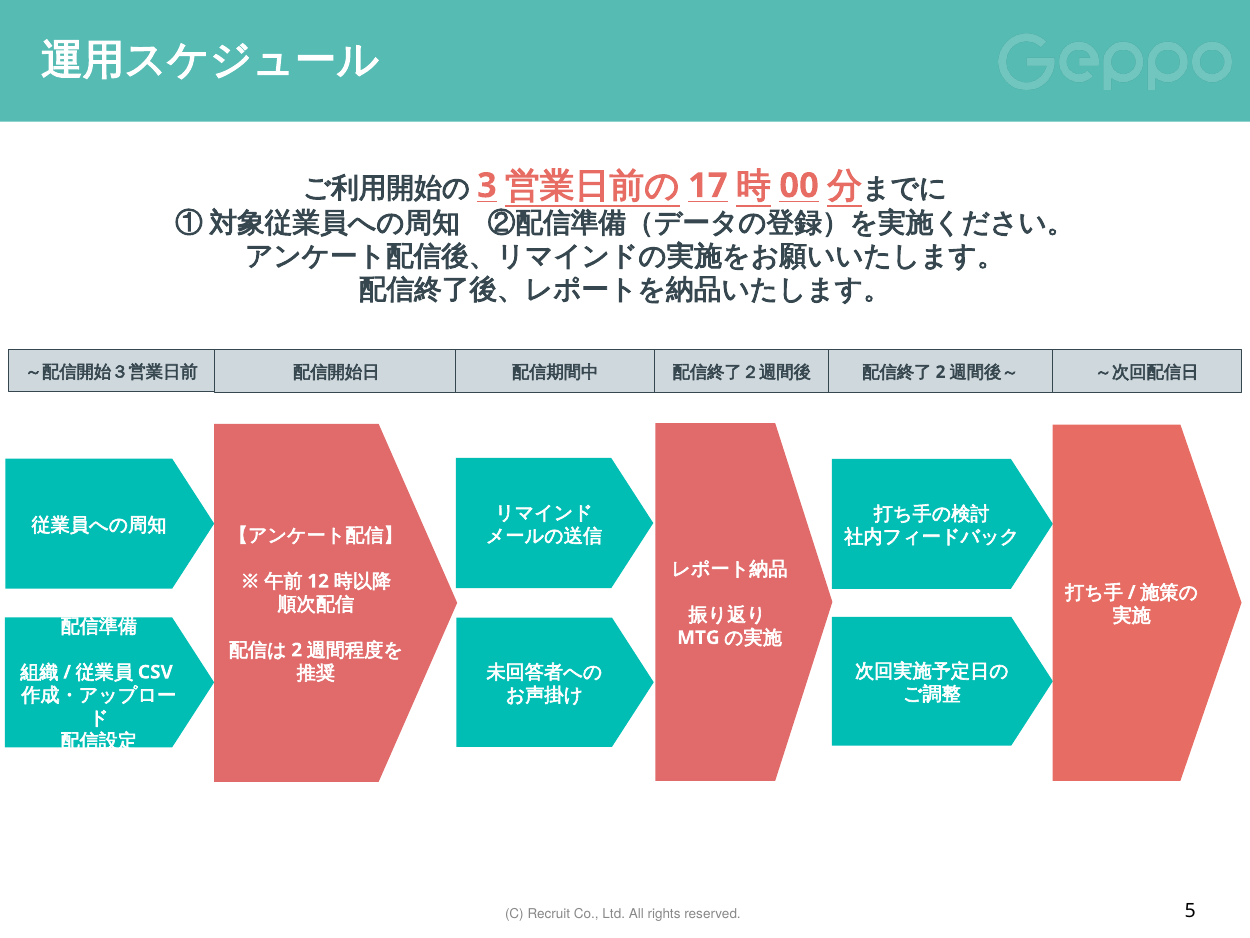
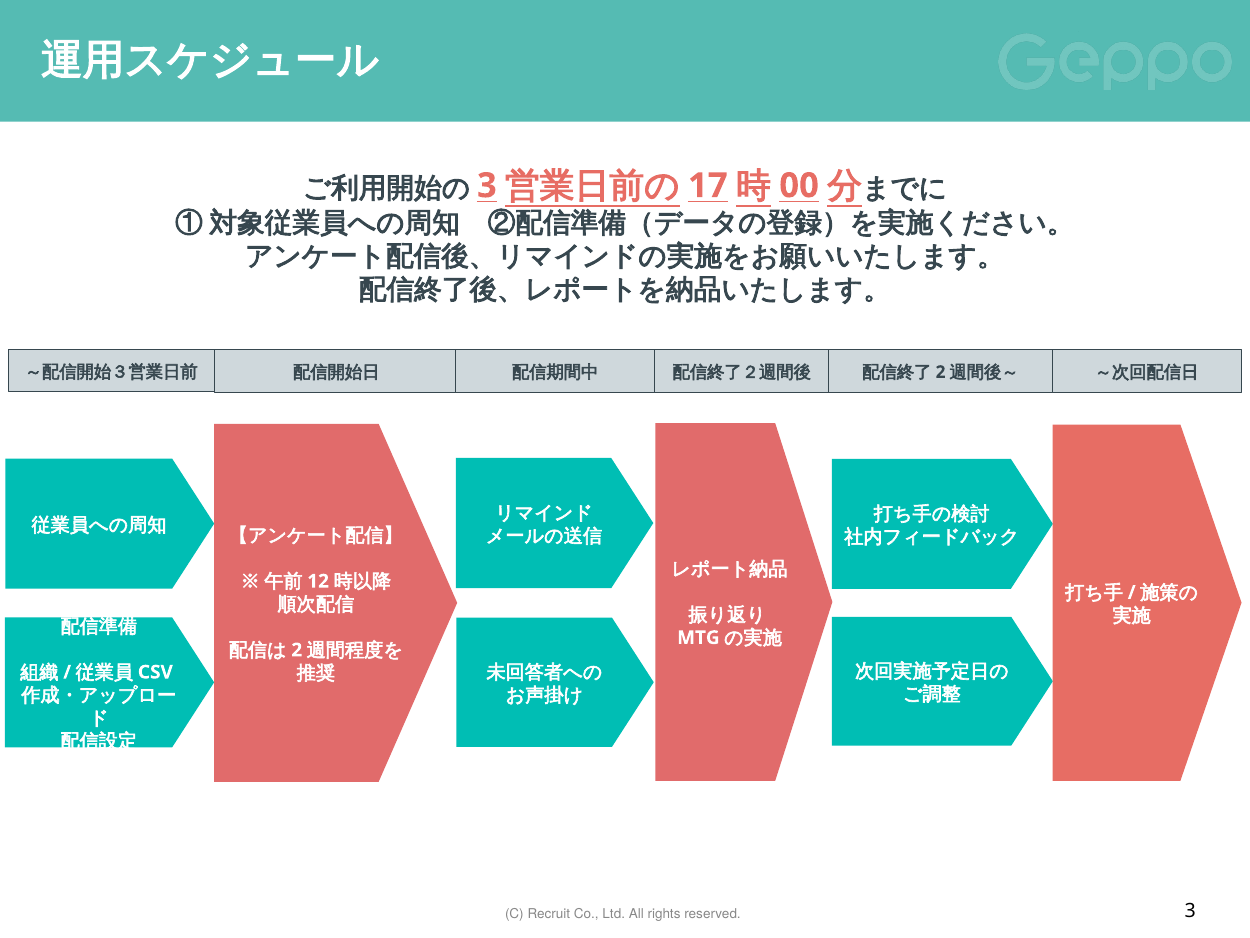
5: 5 -> 3
